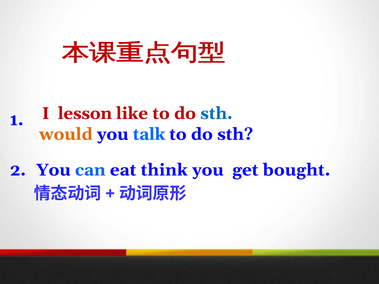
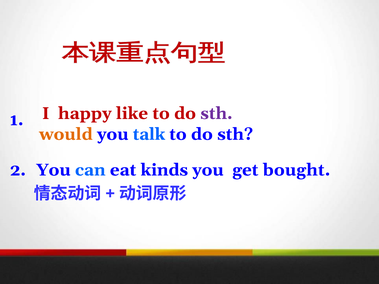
lesson: lesson -> happy
sth at (216, 113) colour: blue -> purple
think: think -> kinds
